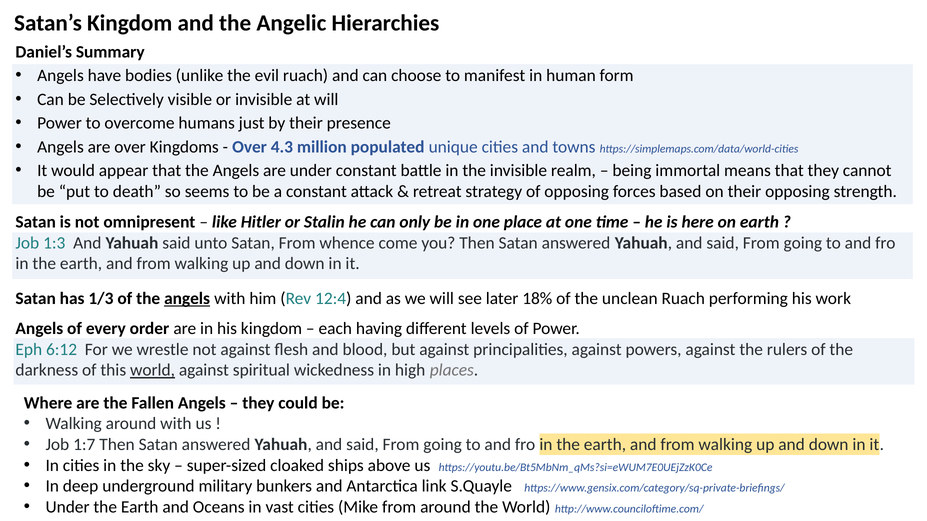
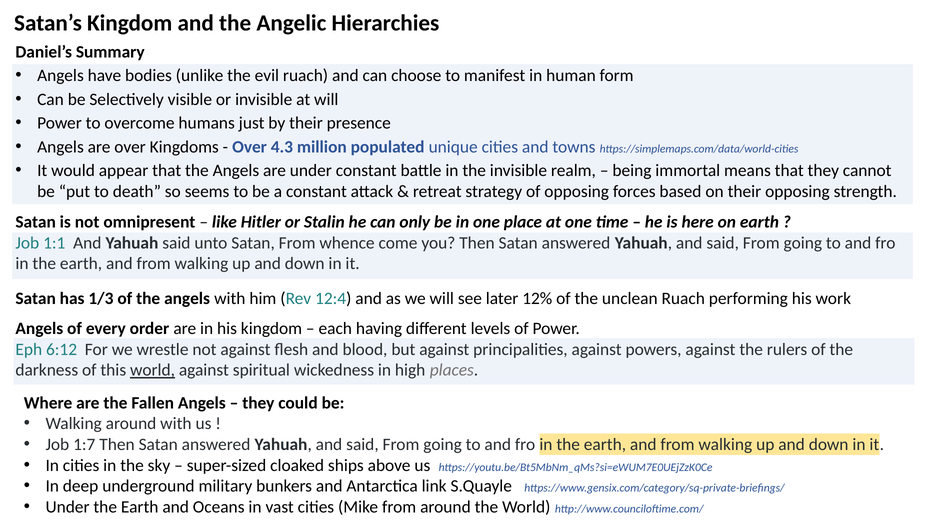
1:3: 1:3 -> 1:1
angels at (187, 299) underline: present -> none
18%: 18% -> 12%
